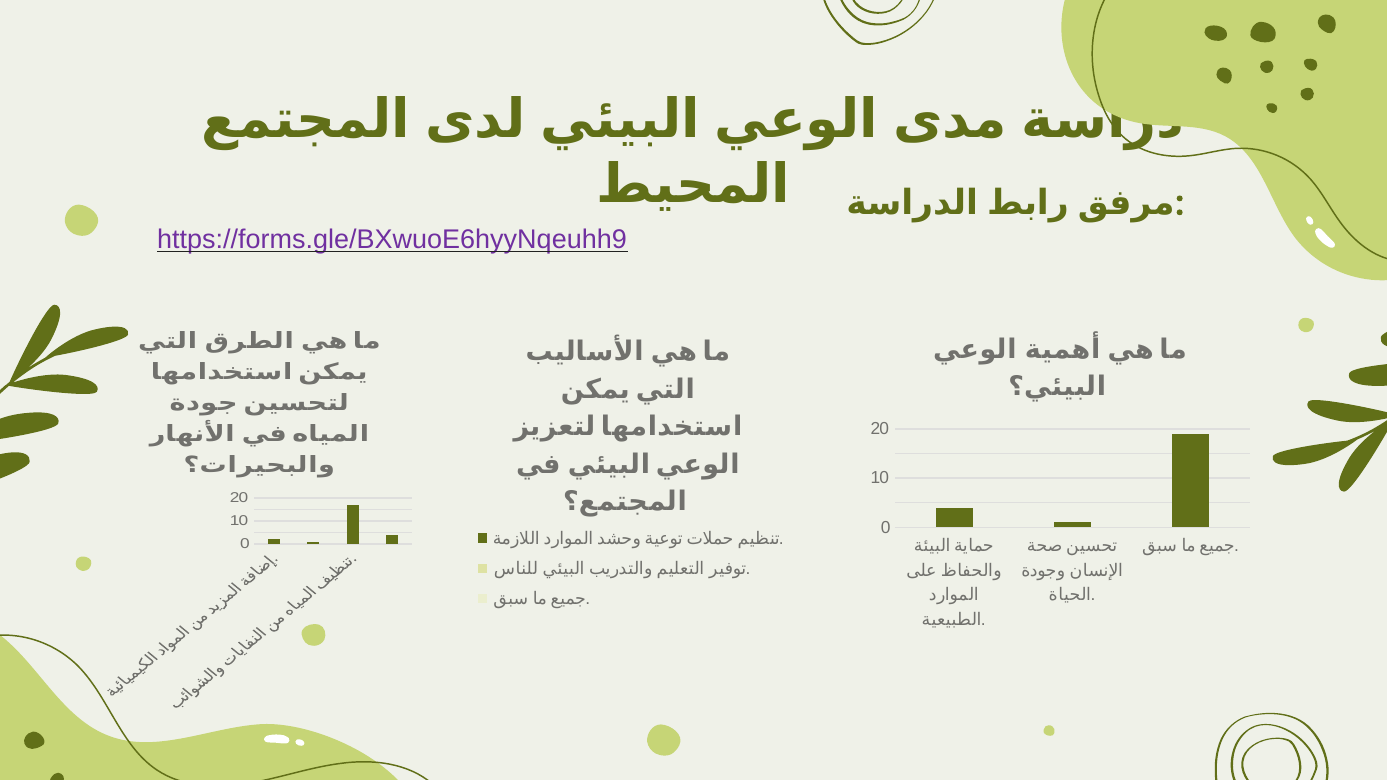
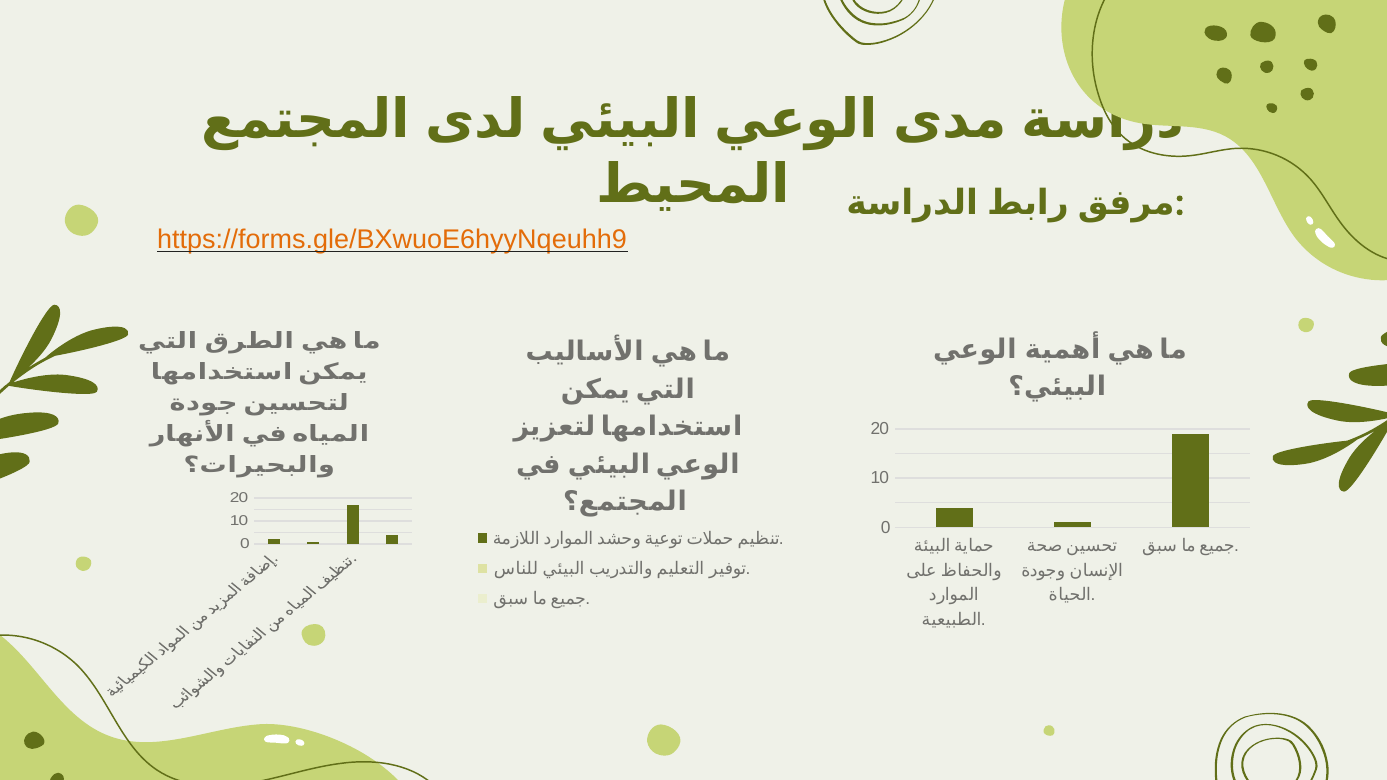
https://forms.gle/BXwuoE6hyyNqeuhh9 colour: purple -> orange
